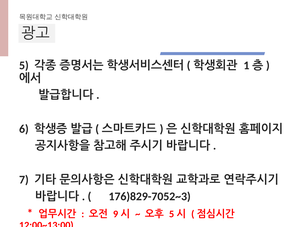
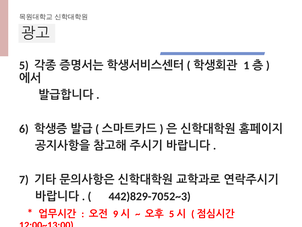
176)829-7052~3: 176)829-7052~3 -> 442)829-7052~3
